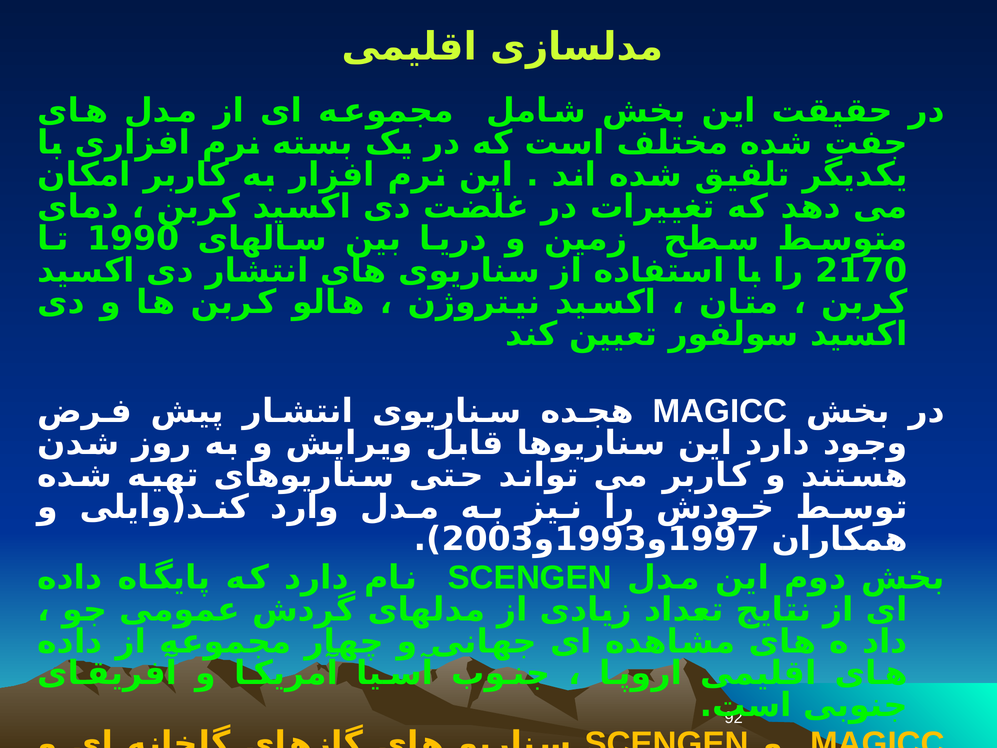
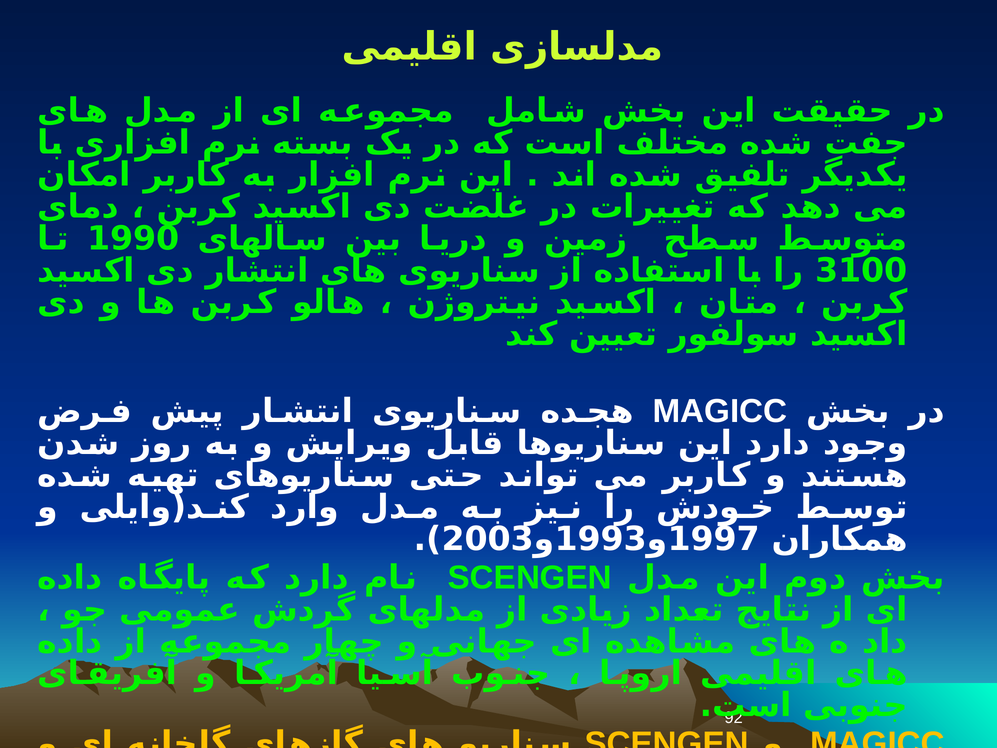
2170: 2170 -> 3100
